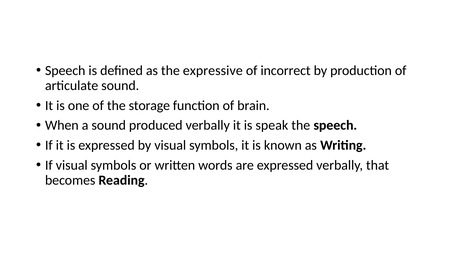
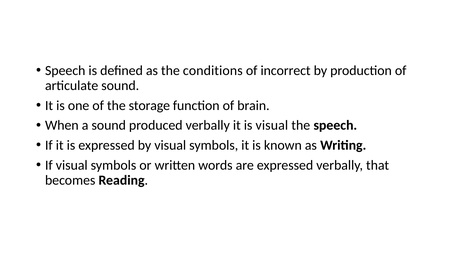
expressive: expressive -> conditions
is speak: speak -> visual
